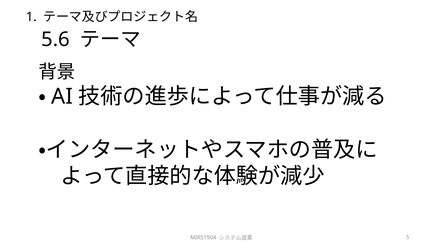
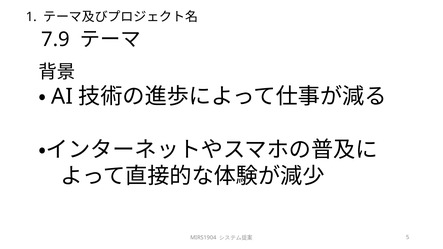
5.6: 5.6 -> 7.9
